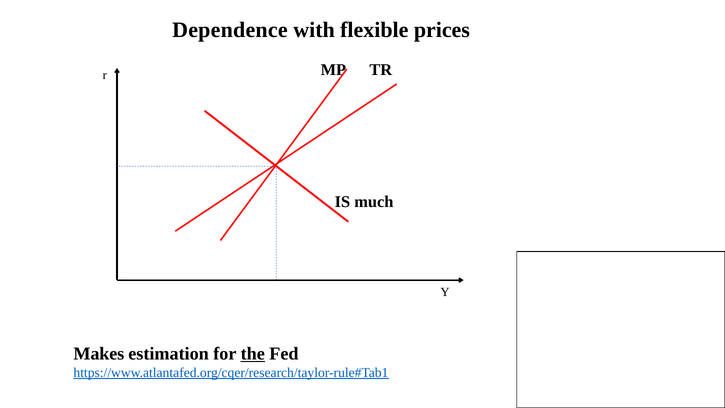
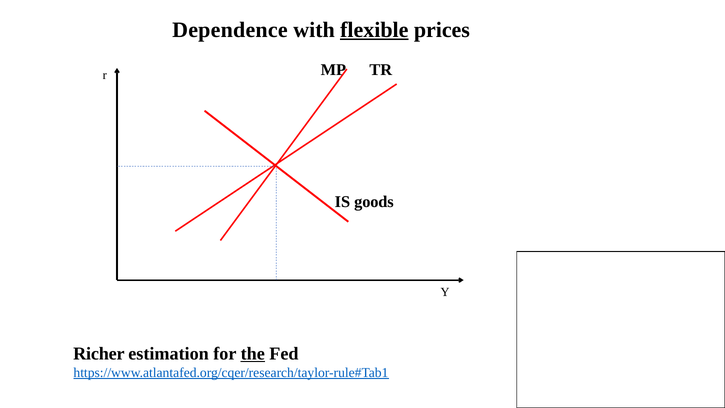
flexible underline: none -> present
much: much -> goods
Makes: Makes -> Richer
